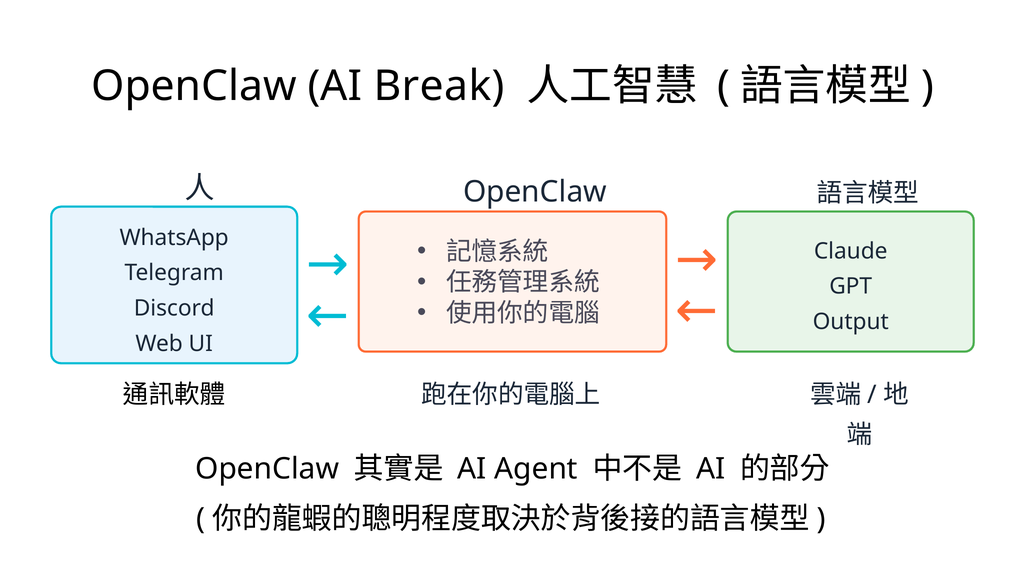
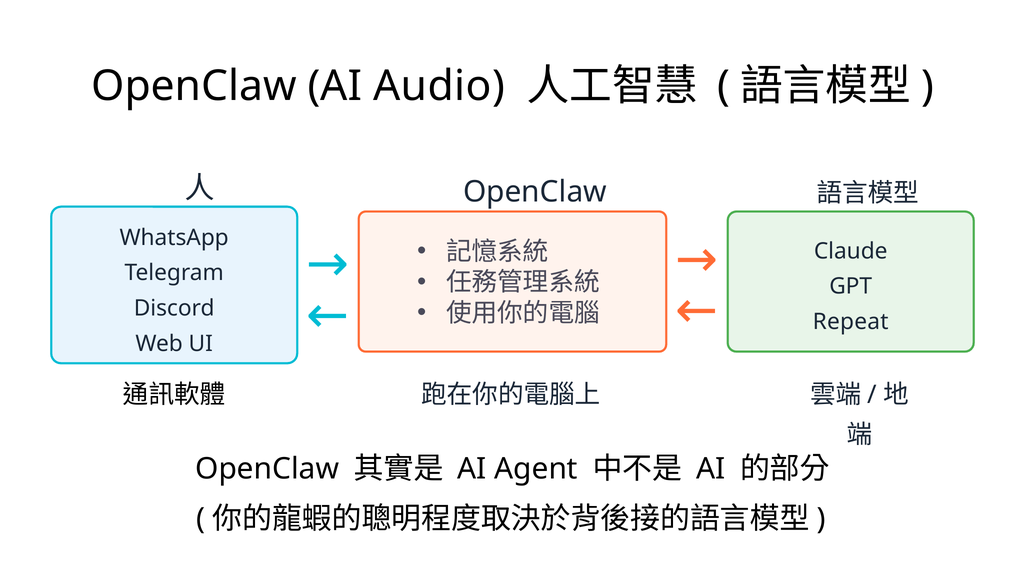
Break: Break -> Audio
Output: Output -> Repeat
